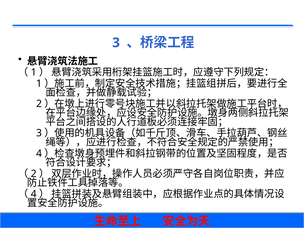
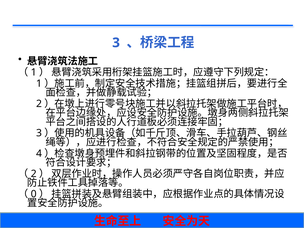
4 at (34, 194): 4 -> 0
